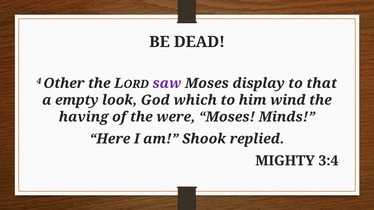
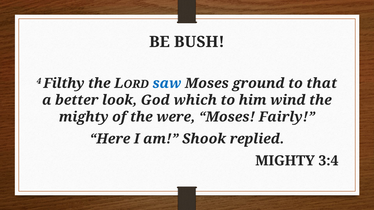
DEAD: DEAD -> BUSH
Other: Other -> Filthy
saw colour: purple -> blue
display: display -> ground
empty: empty -> better
having at (84, 117): having -> mighty
Minds: Minds -> Fairly
